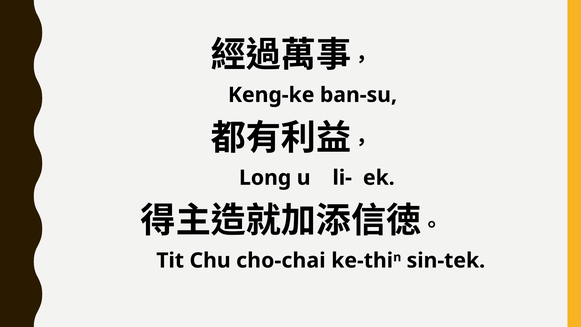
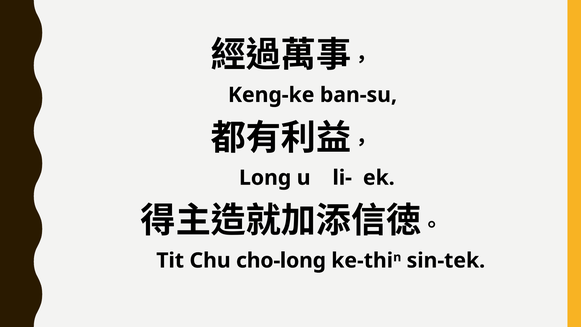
cho-chai: cho-chai -> cho-long
